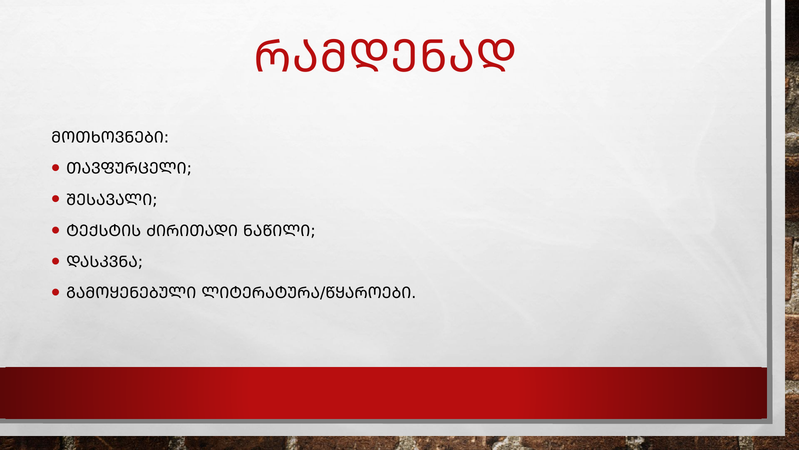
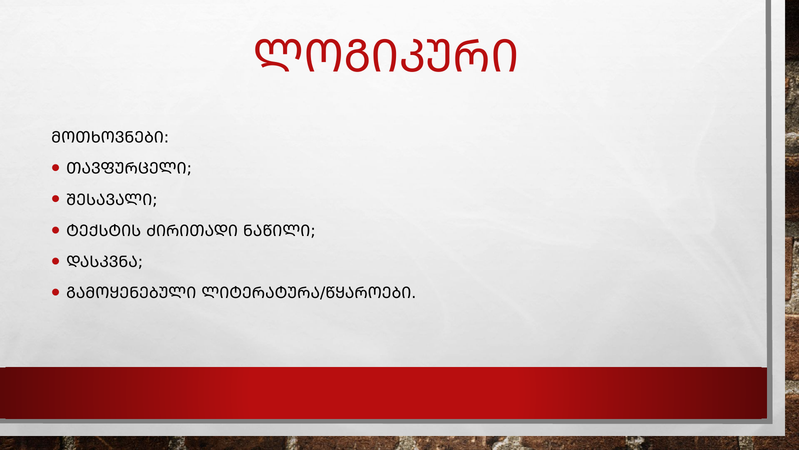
ᲠᲐᲛᲓᲔᲜᲐᲓ: ᲠᲐᲛᲓᲔᲜᲐᲓ -> ᲚᲝᲒᲘᲙᲣᲠᲘ
